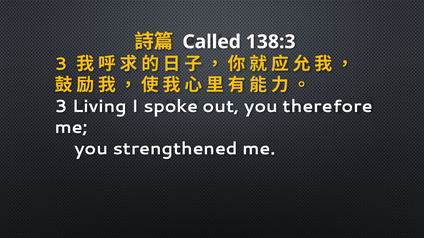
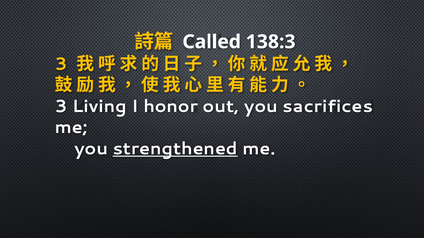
spoke: spoke -> honor
therefore: therefore -> sacrifices
strengthened underline: none -> present
